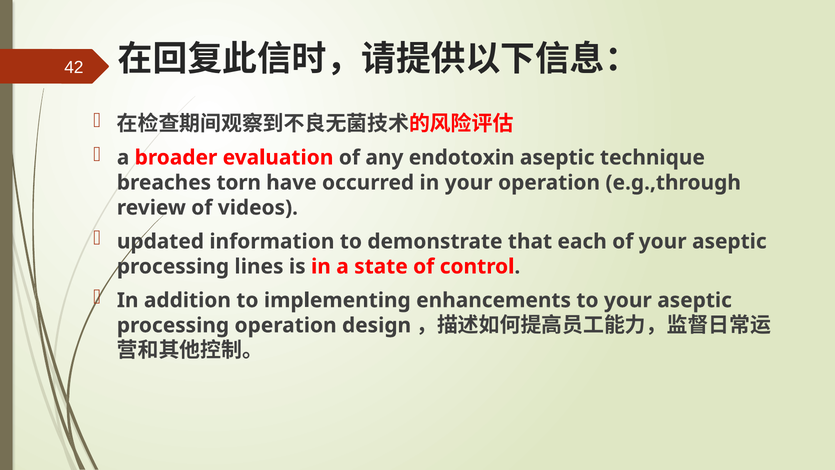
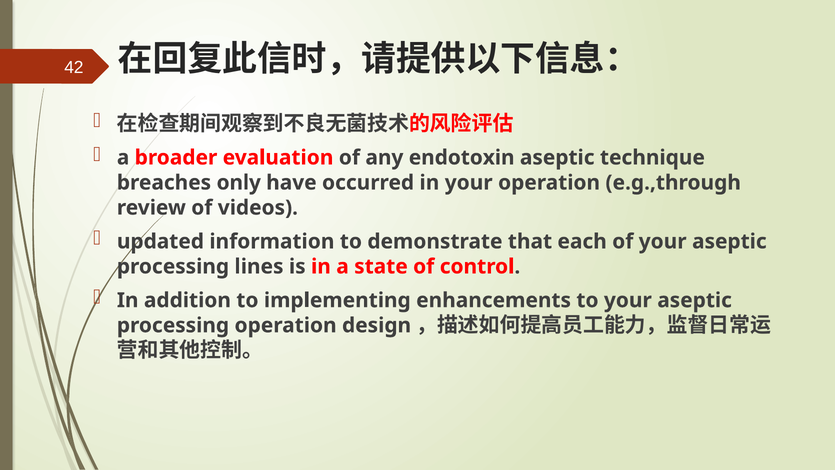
torn: torn -> only
